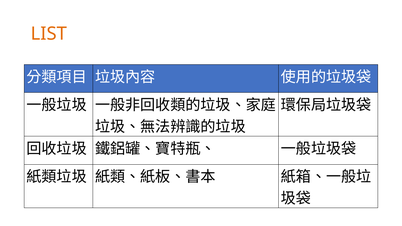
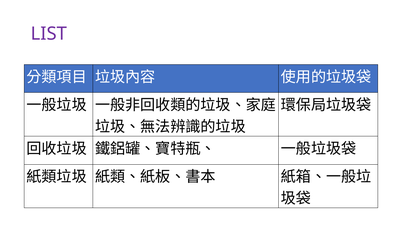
LIST colour: orange -> purple
